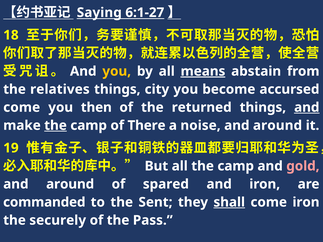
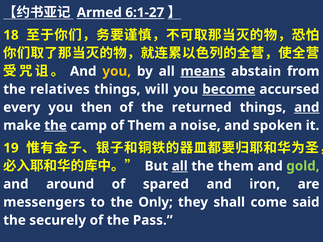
Saying: Saying -> Armed
city: city -> will
become underline: none -> present
come at (22, 107): come -> every
of There: There -> Them
around at (278, 126): around -> spoken
all at (180, 166) underline: none -> present
camp at (236, 166): camp -> them
gold colour: pink -> light green
commanded: commanded -> messengers
Sent: Sent -> Only
shall underline: present -> none
come iron: iron -> said
